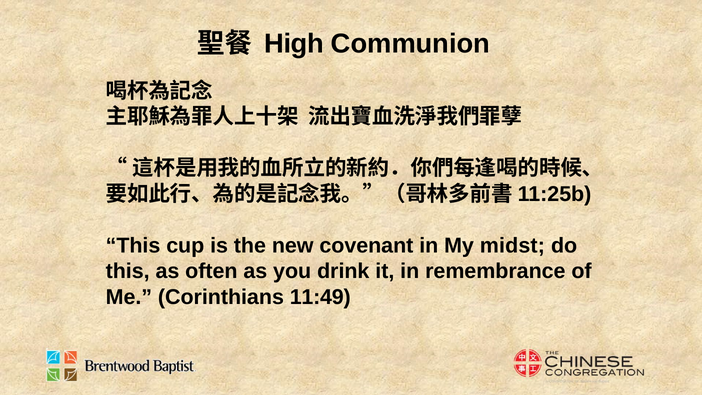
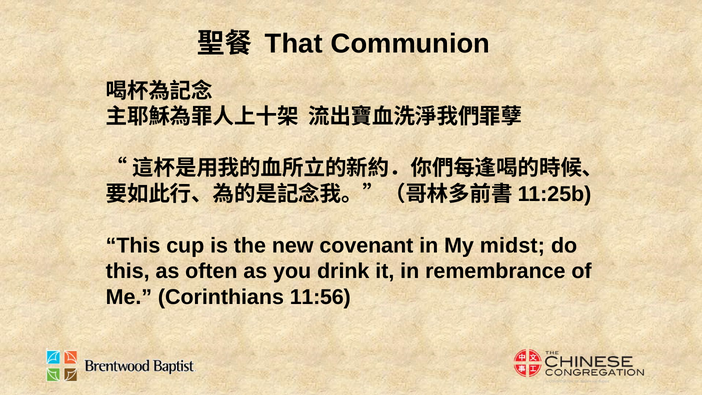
High: High -> That
11:49: 11:49 -> 11:56
